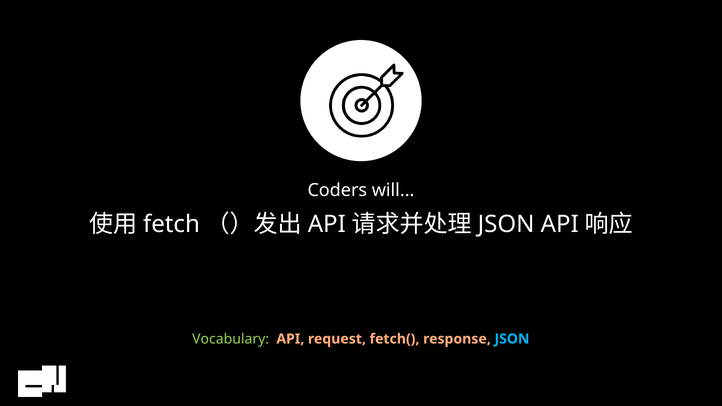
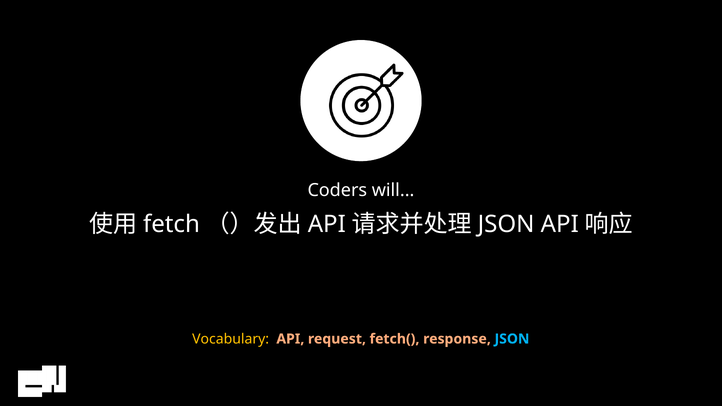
Vocabulary colour: light green -> yellow
